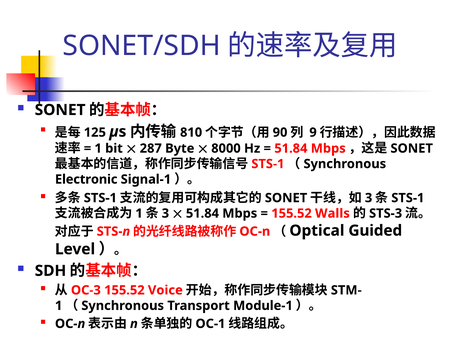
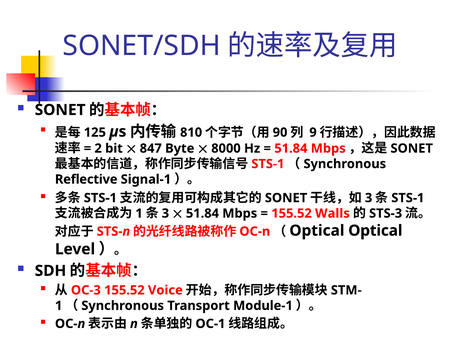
1 at (98, 148): 1 -> 2
287: 287 -> 847
Electronic: Electronic -> Reflective
Guided at (375, 230): Guided -> Optical
